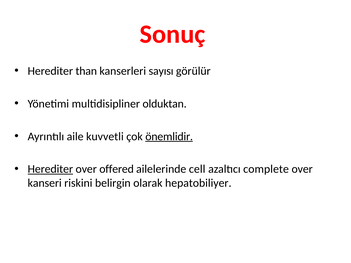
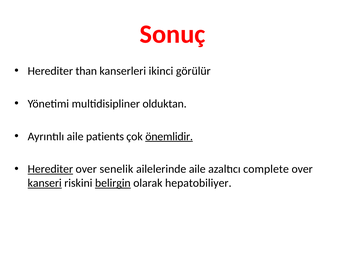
sayısı: sayısı -> ikinci
kuvvetli: kuvvetli -> patients
offered: offered -> senelik
ailelerinde cell: cell -> aile
kanseri underline: none -> present
belirgin underline: none -> present
